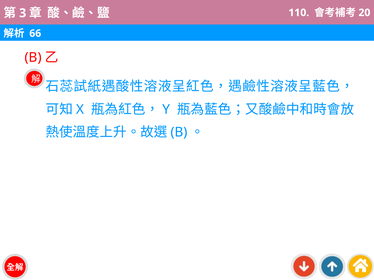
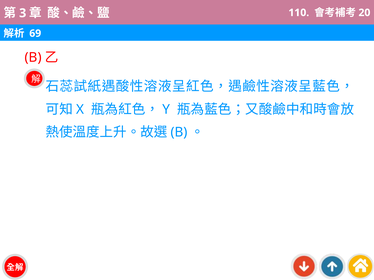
66: 66 -> 69
